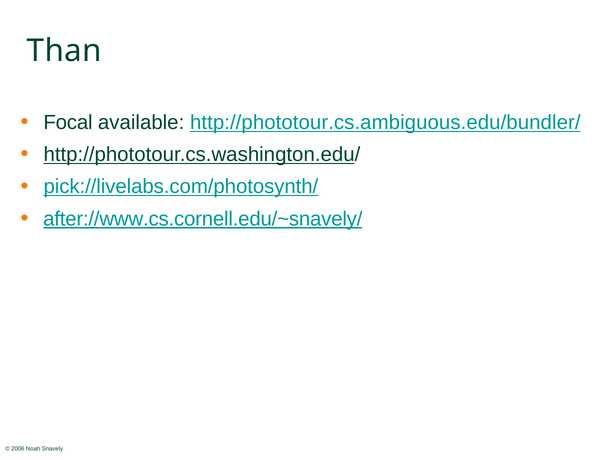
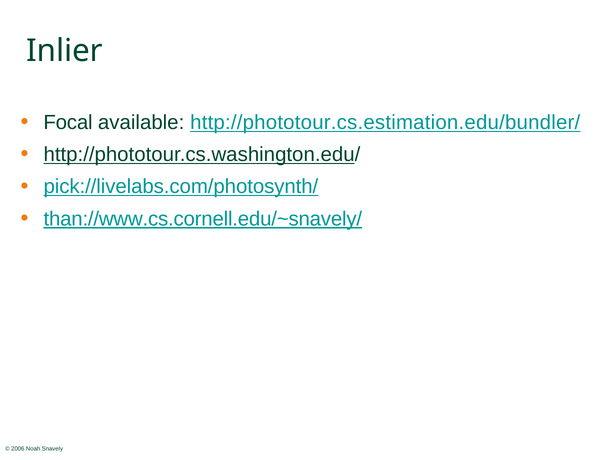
Than: Than -> Inlier
http://phototour.cs.ambiguous.edu/bundler/: http://phototour.cs.ambiguous.edu/bundler/ -> http://phototour.cs.estimation.edu/bundler/
after://www.cs.cornell.edu/~snavely/: after://www.cs.cornell.edu/~snavely/ -> than://www.cs.cornell.edu/~snavely/
